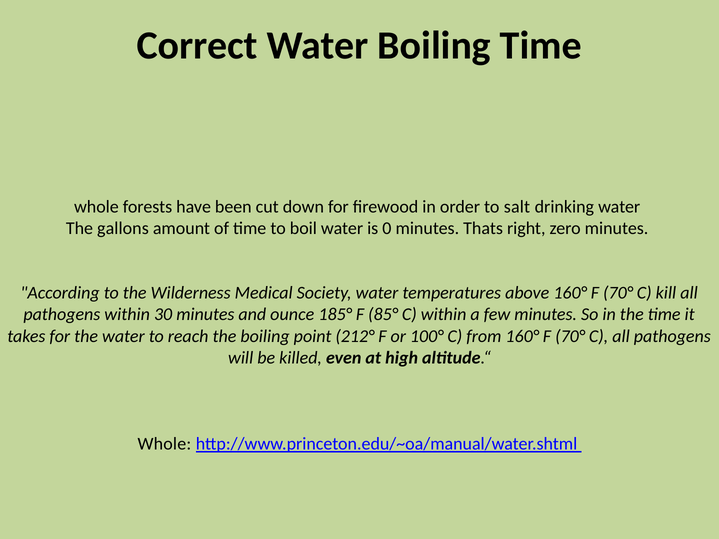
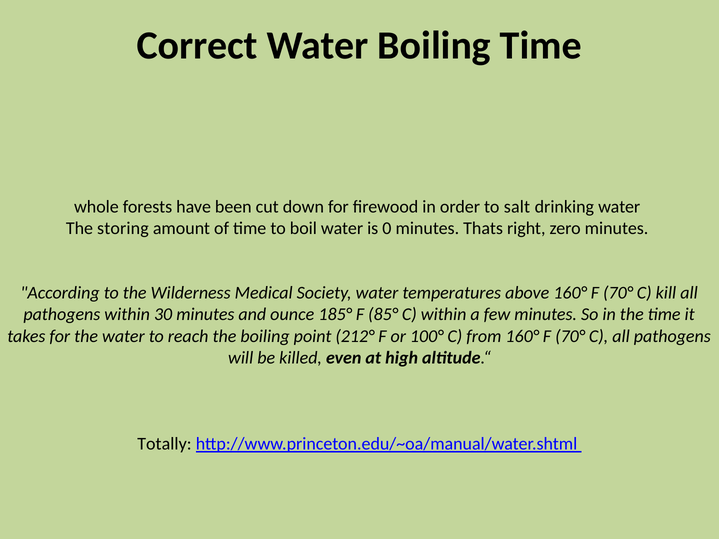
gallons: gallons -> storing
Whole at (164, 444): Whole -> Totally
